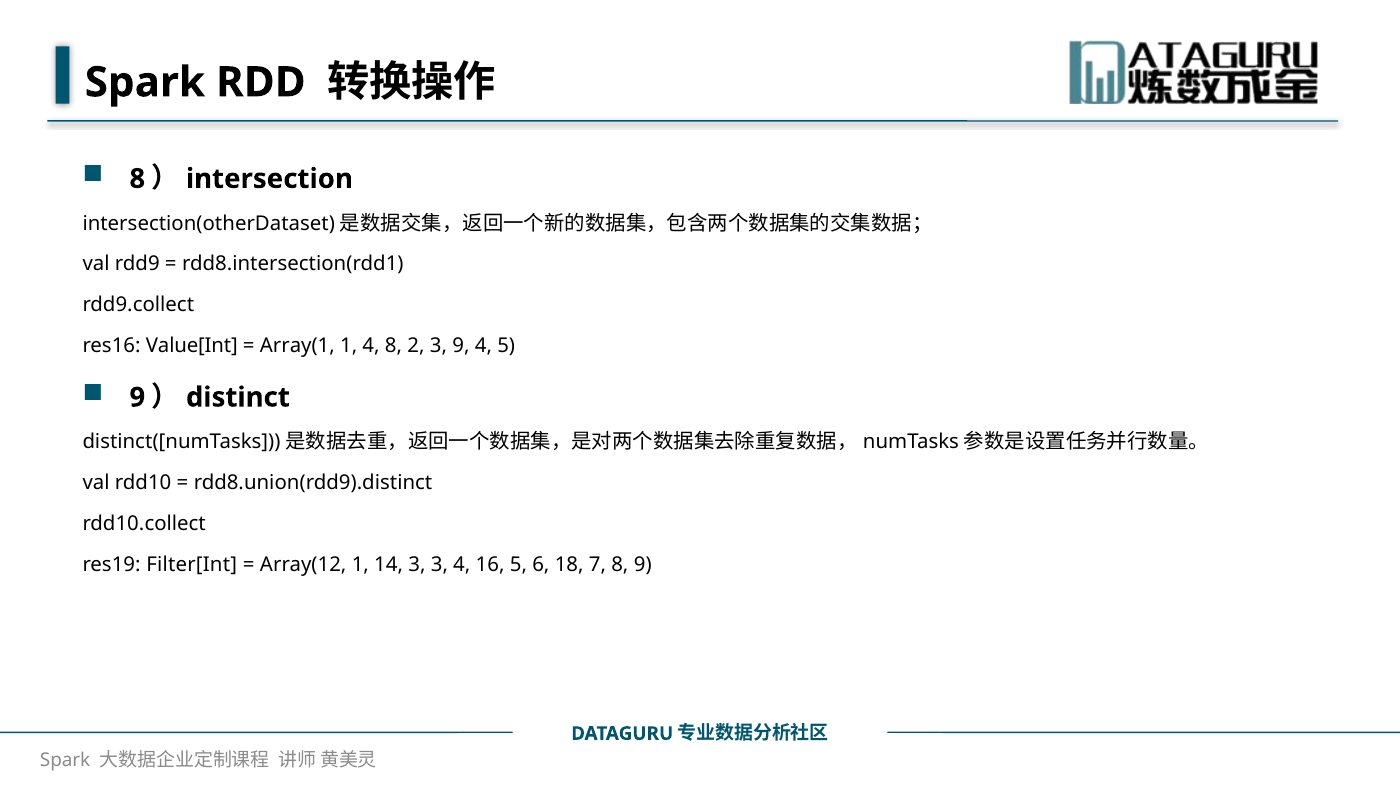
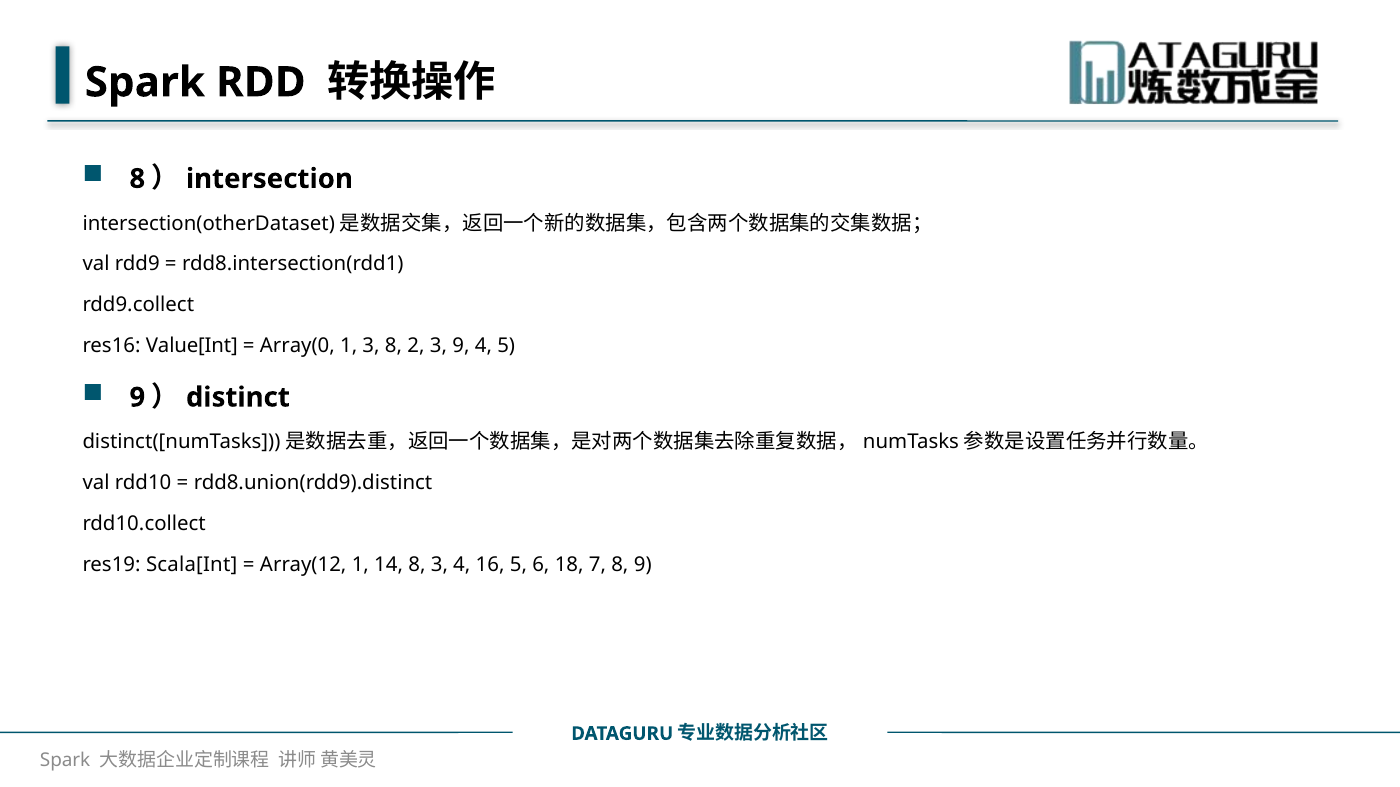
Array(1: Array(1 -> Array(0
1 4: 4 -> 3
Filter[Int: Filter[Int -> Scala[Int
14 3: 3 -> 8
